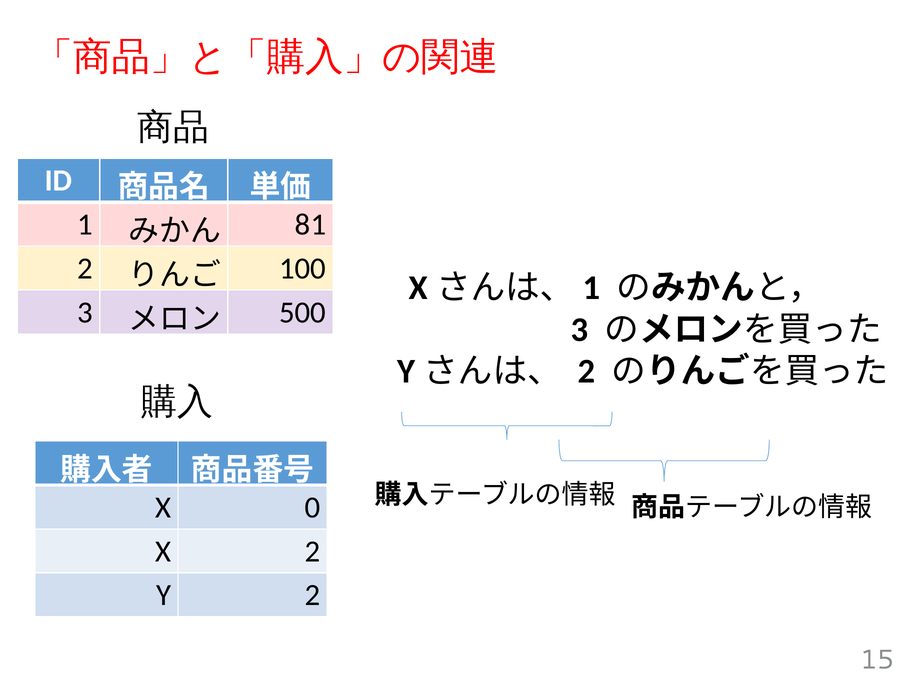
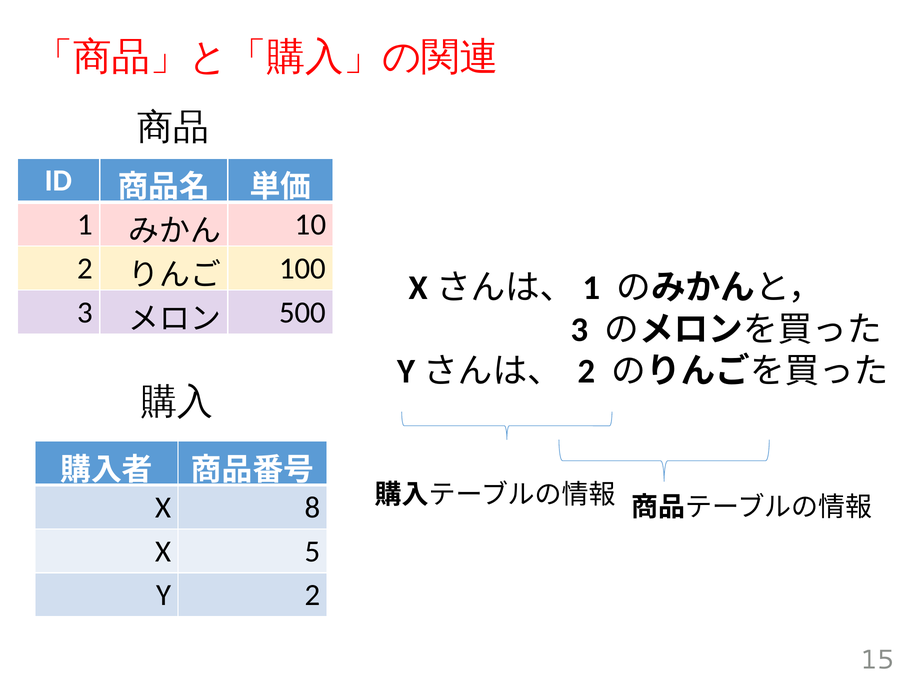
81: 81 -> 10
0: 0 -> 8
X 2: 2 -> 5
